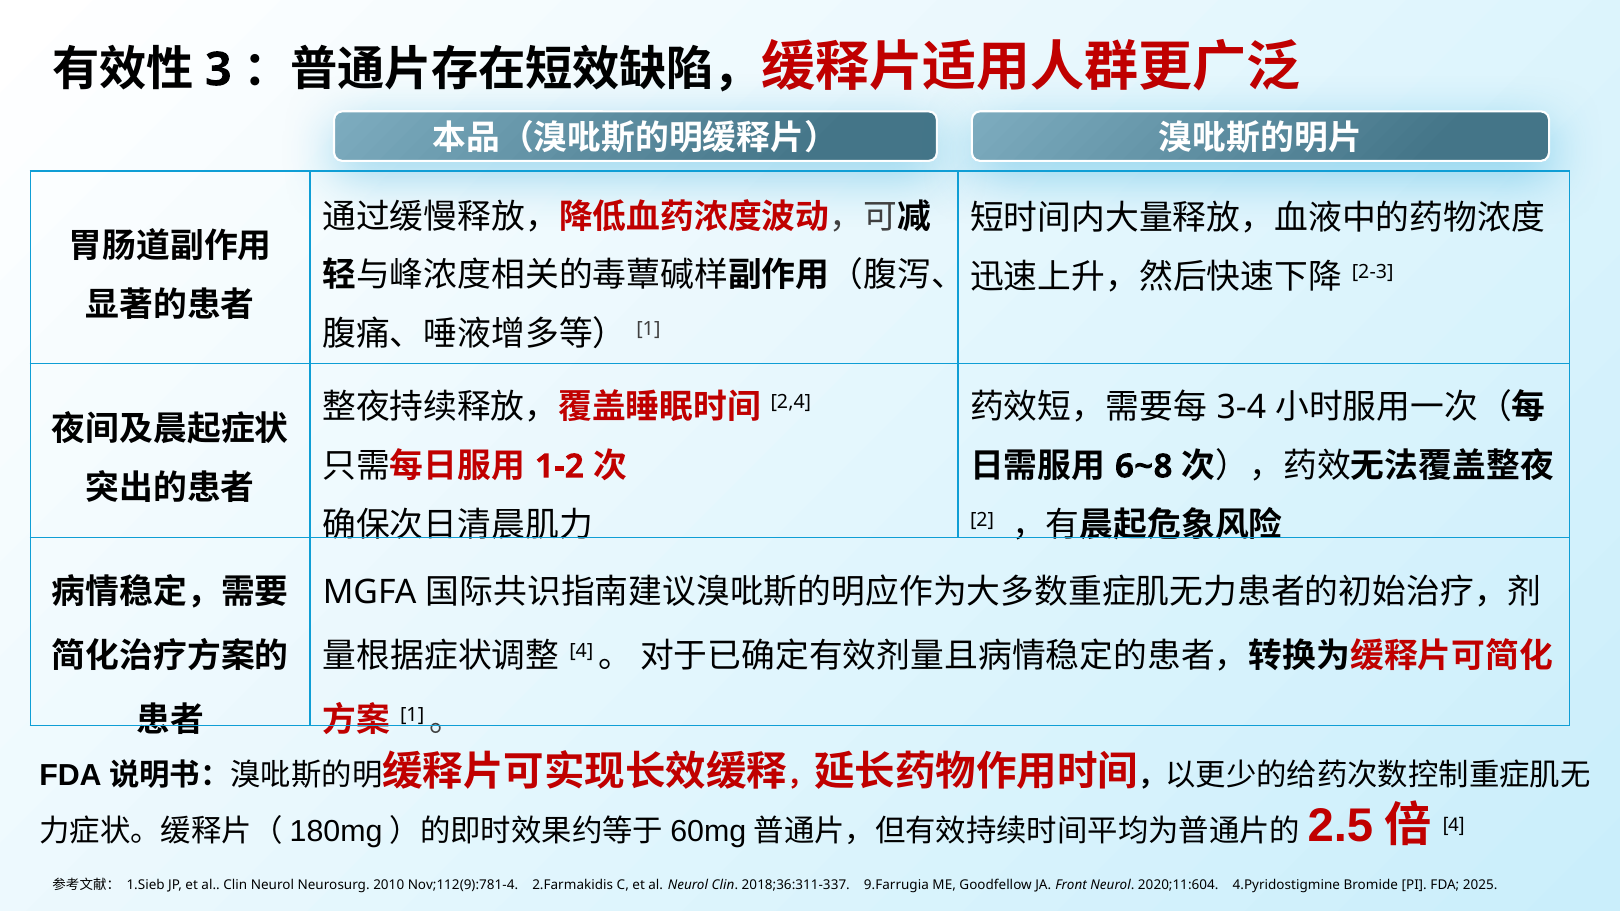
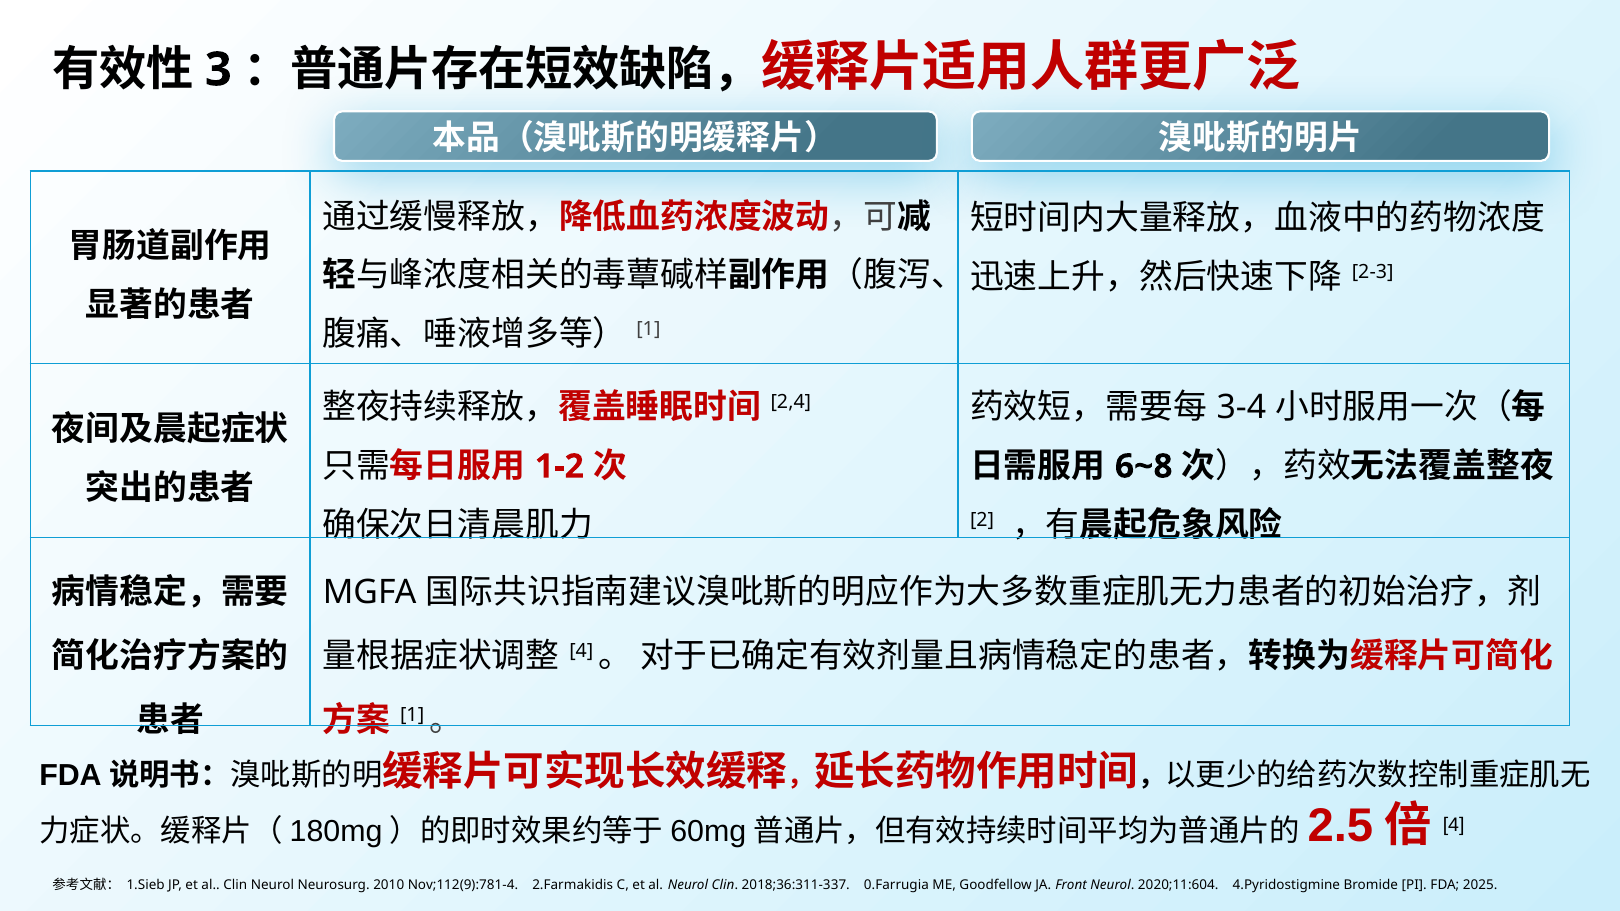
9.Farrugia: 9.Farrugia -> 0.Farrugia
